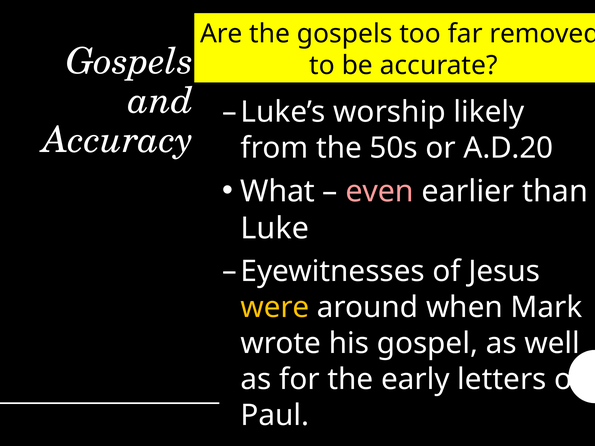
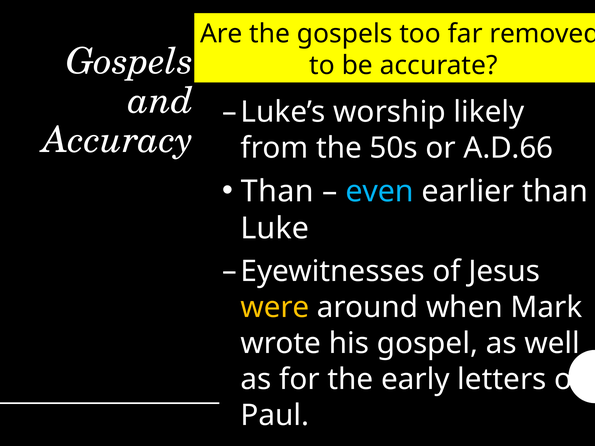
A.D.20: A.D.20 -> A.D.66
What at (278, 191): What -> Than
even colour: pink -> light blue
